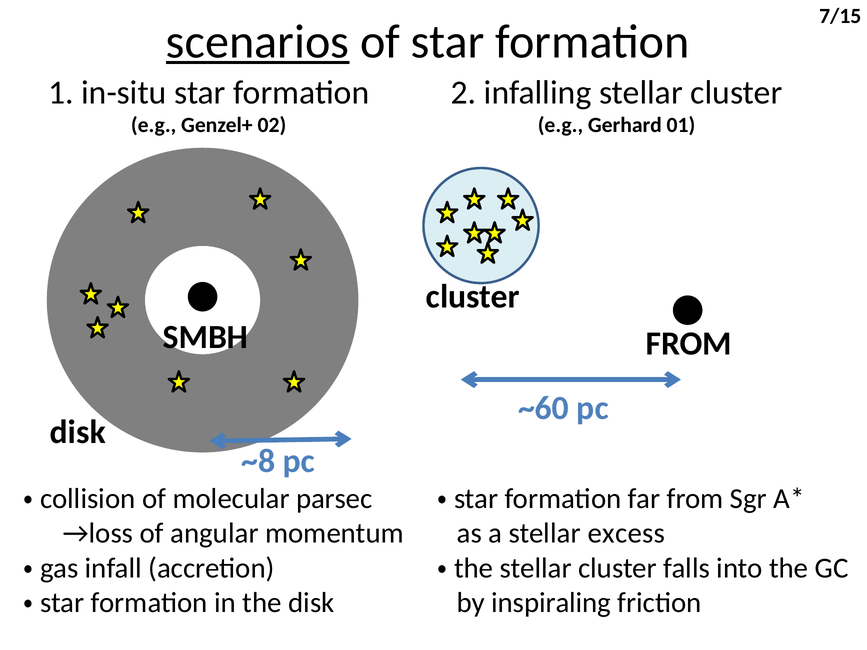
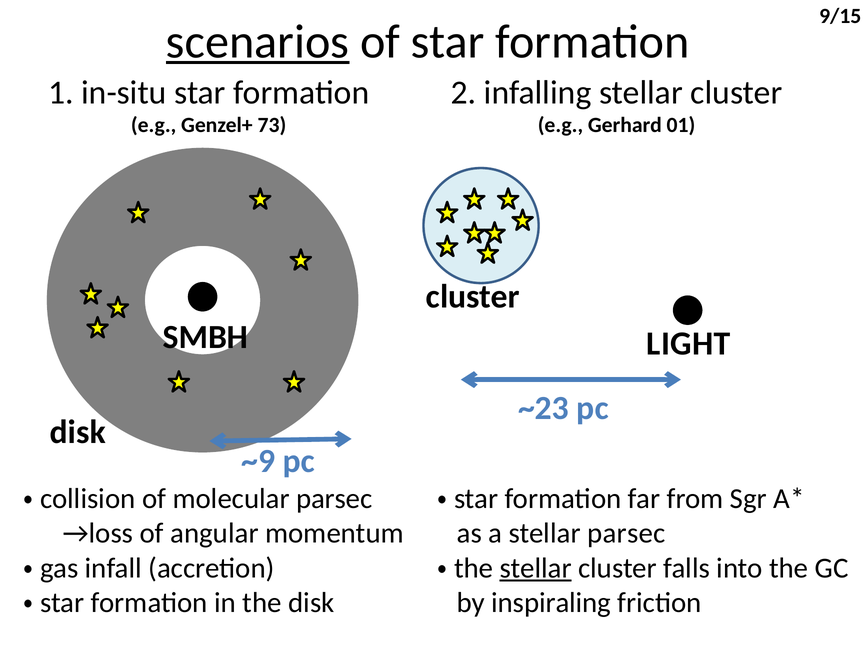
7/15: 7/15 -> 9/15
02: 02 -> 73
FROM at (689, 344): FROM -> LIGHT
~60: ~60 -> ~23
~8: ~8 -> ~9
stellar excess: excess -> parsec
stellar at (536, 568) underline: none -> present
